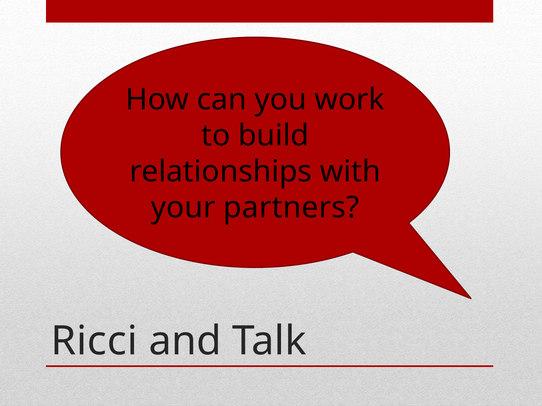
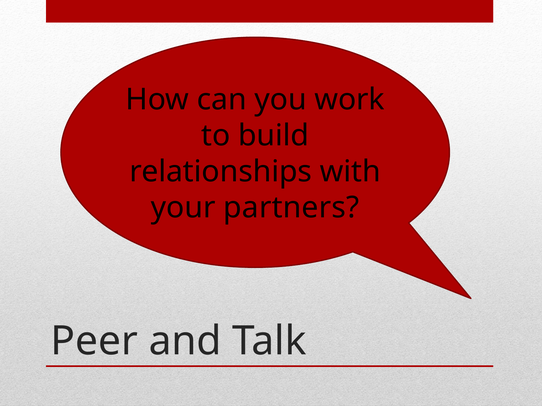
Ricci: Ricci -> Peer
